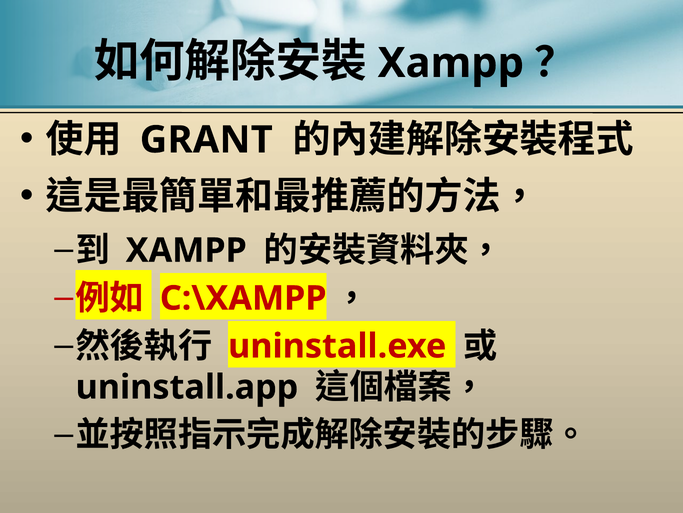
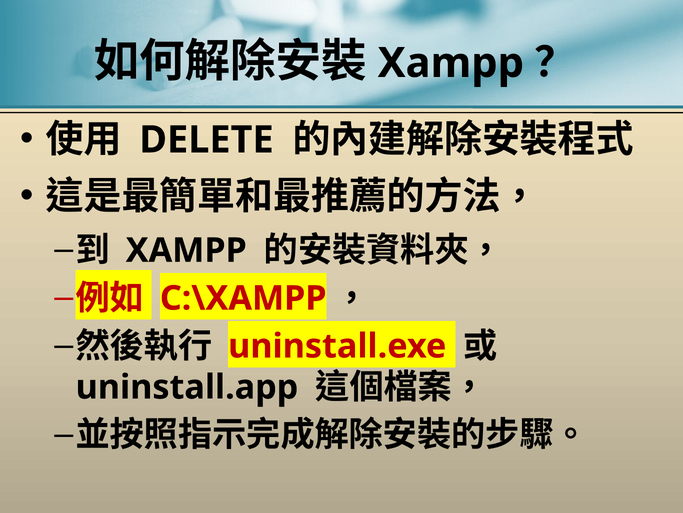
GRANT: GRANT -> DELETE
